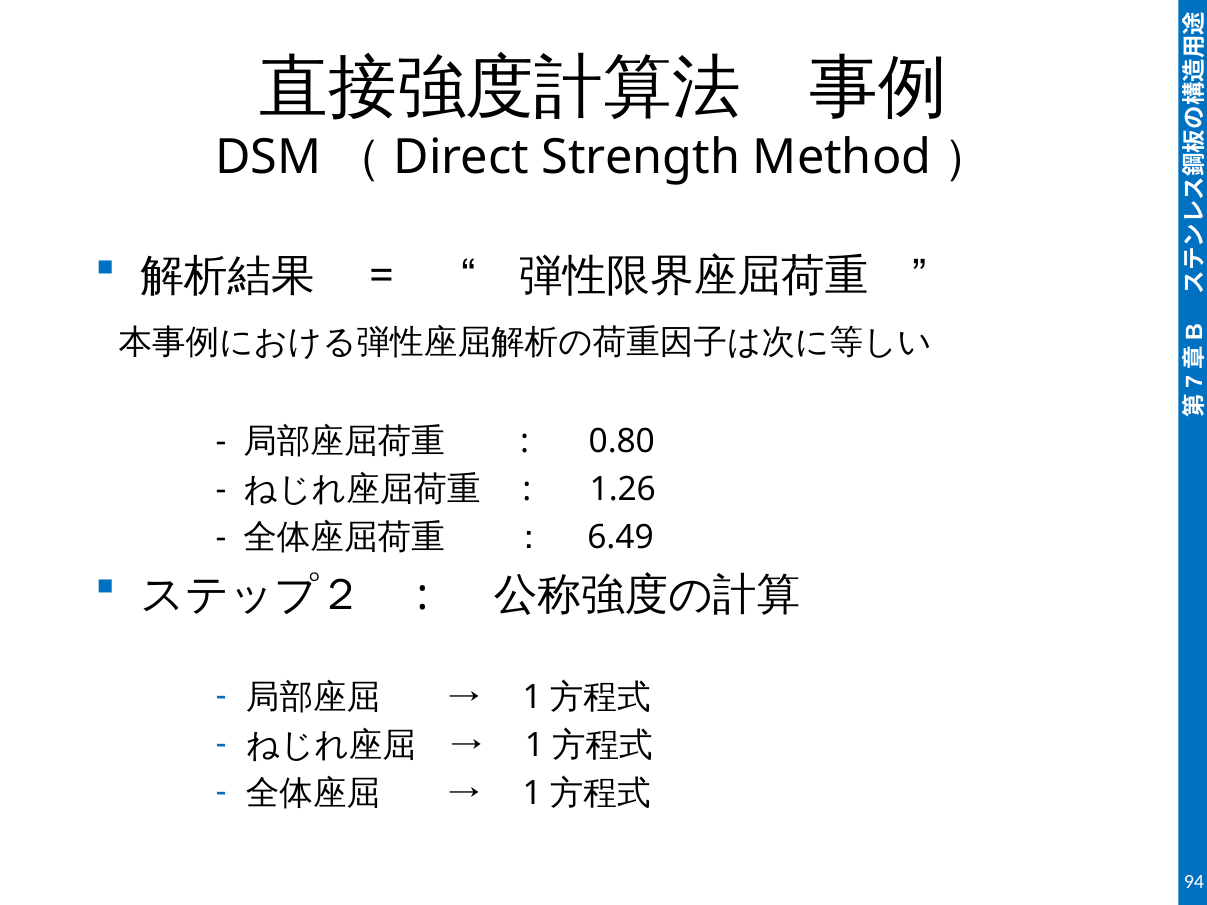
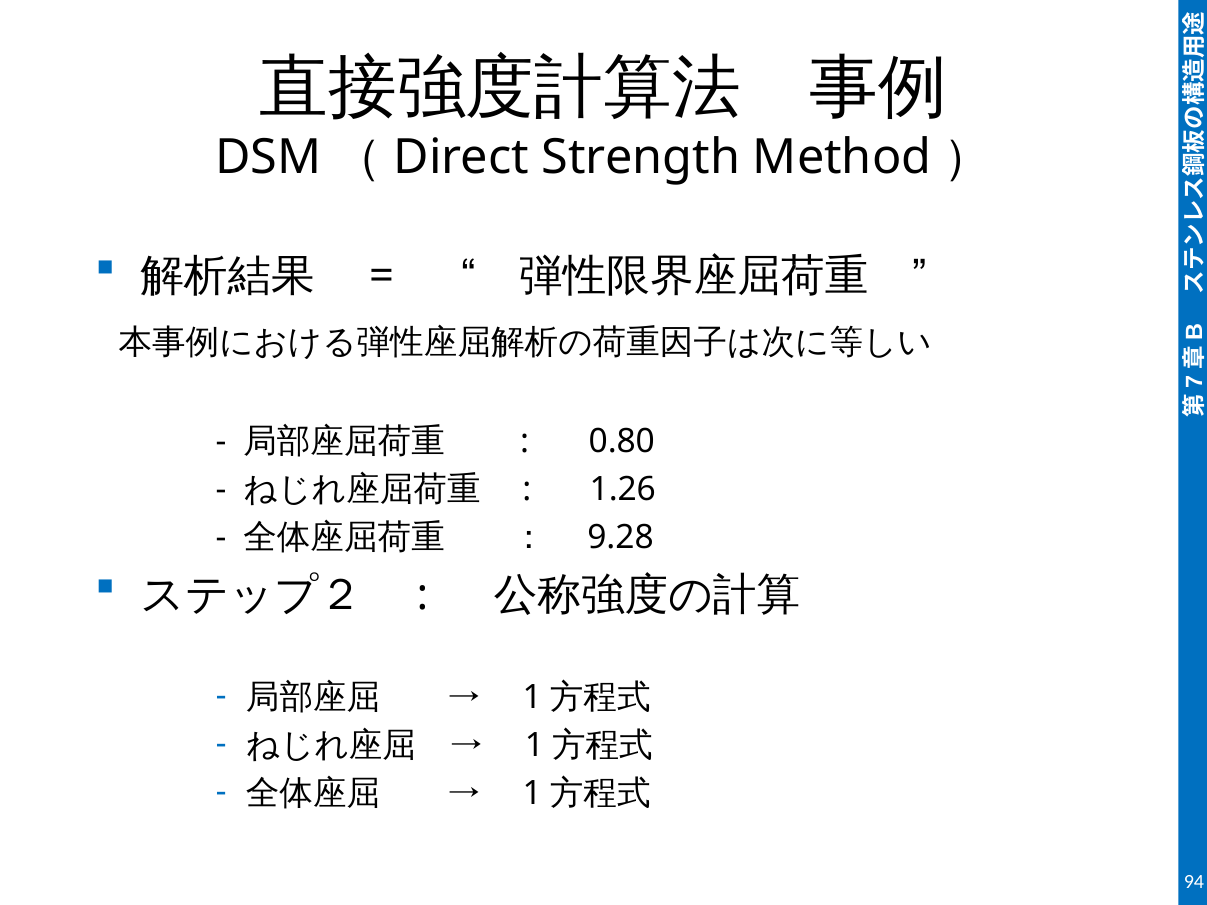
6.49: 6.49 -> 9.28
